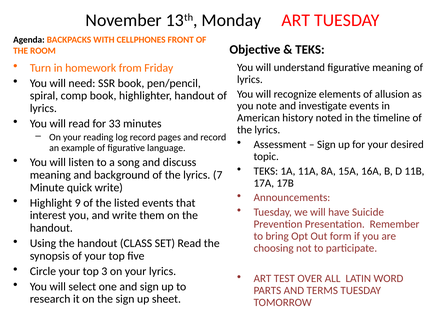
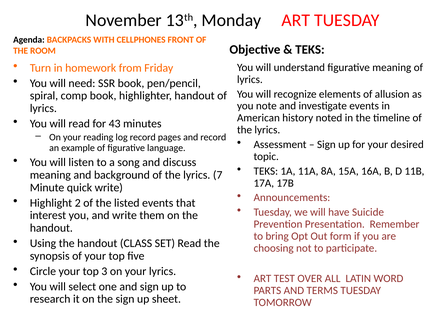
33: 33 -> 43
9: 9 -> 2
